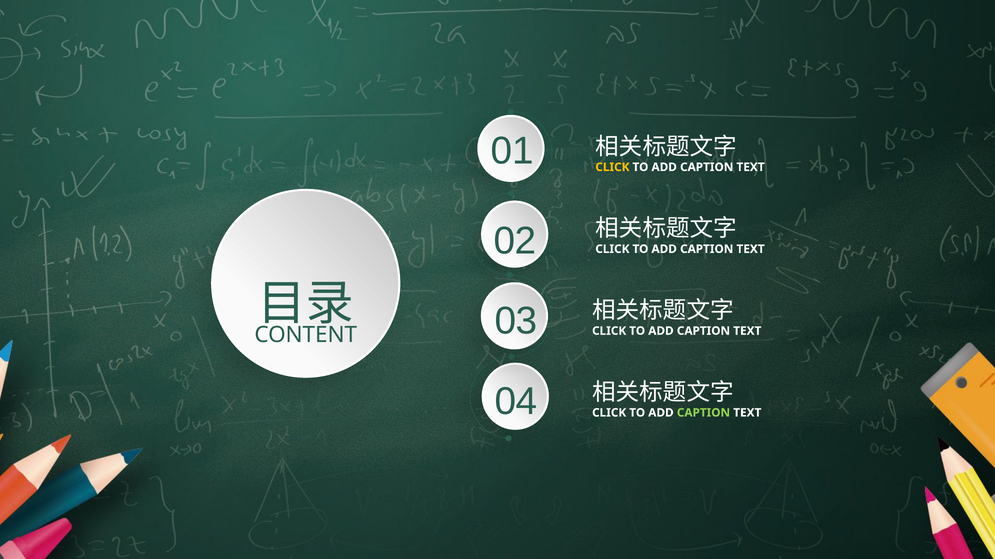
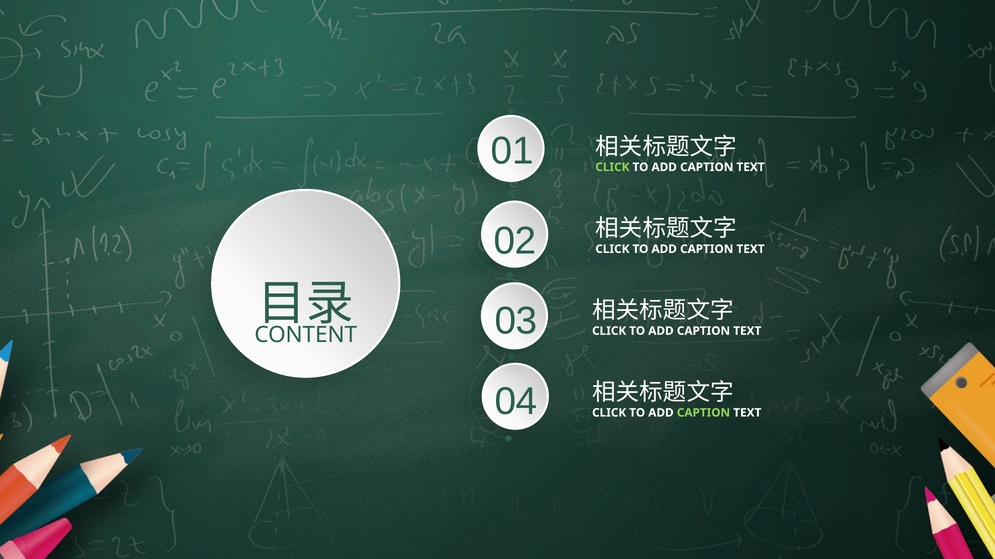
CLICK at (612, 167) colour: yellow -> light green
